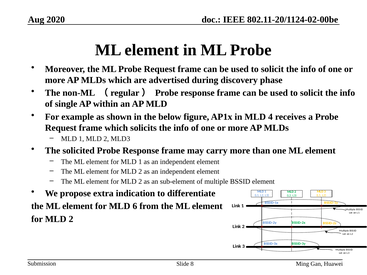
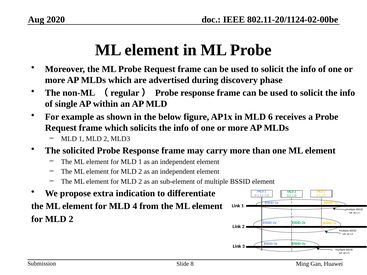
4: 4 -> 6
6: 6 -> 4
